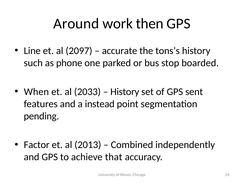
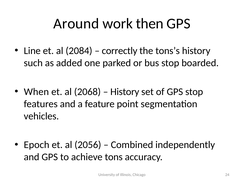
2097: 2097 -> 2084
accurate: accurate -> correctly
phone: phone -> added
2033: 2033 -> 2068
GPS sent: sent -> stop
instead: instead -> feature
pending: pending -> vehicles
Factor: Factor -> Epoch
2013: 2013 -> 2056
that: that -> tons
